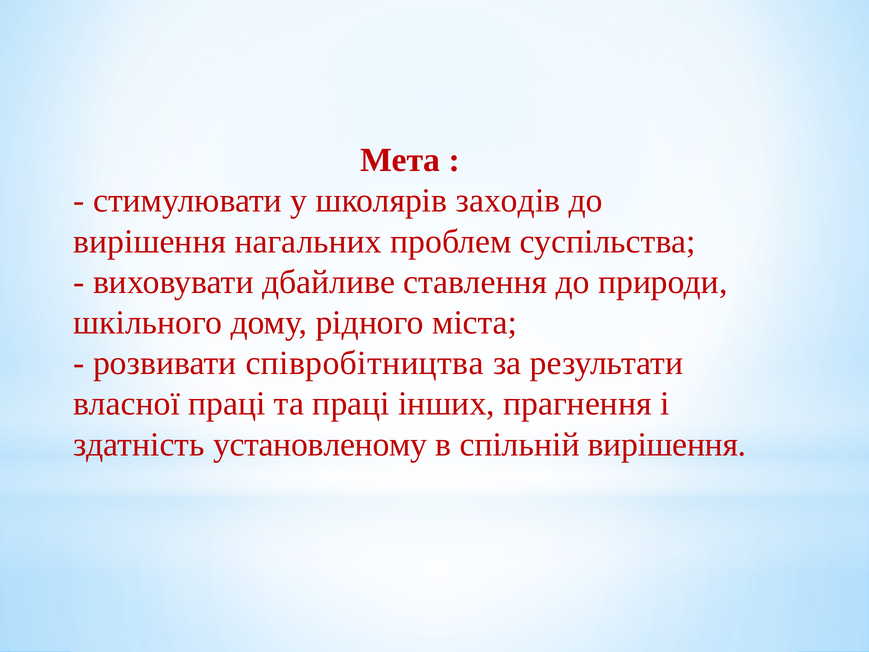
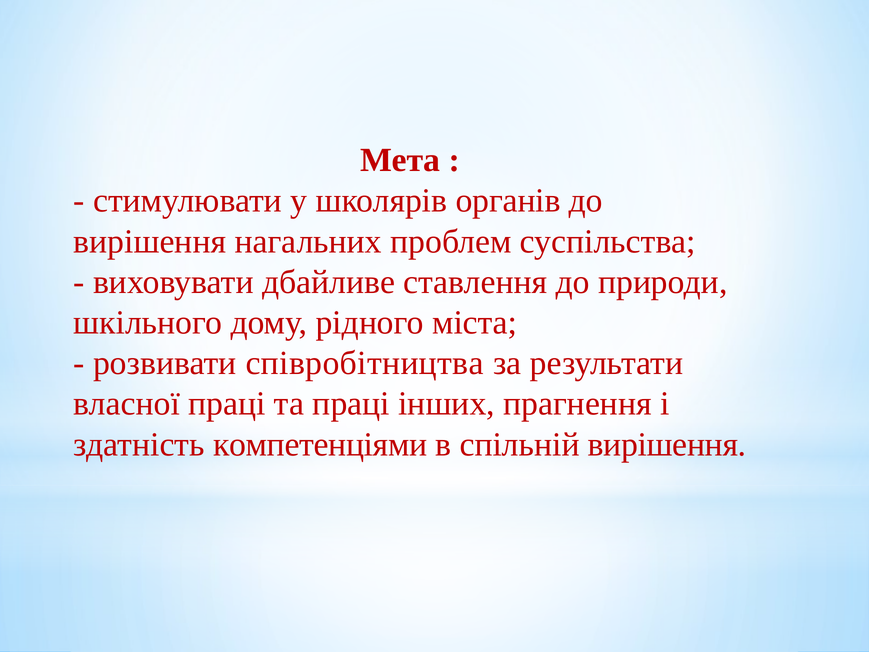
заходів: заходів -> органів
установленому: установленому -> компетенціями
